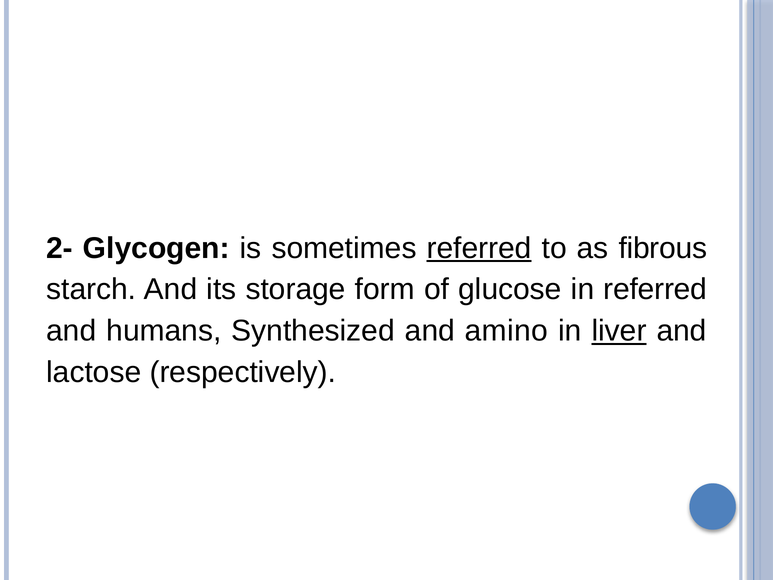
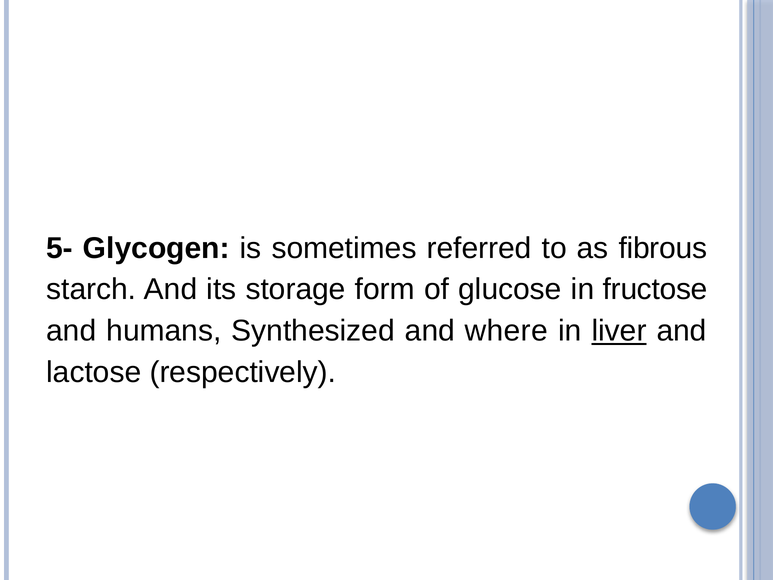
2-: 2- -> 5-
referred at (479, 248) underline: present -> none
in referred: referred -> fructose
amino: amino -> where
